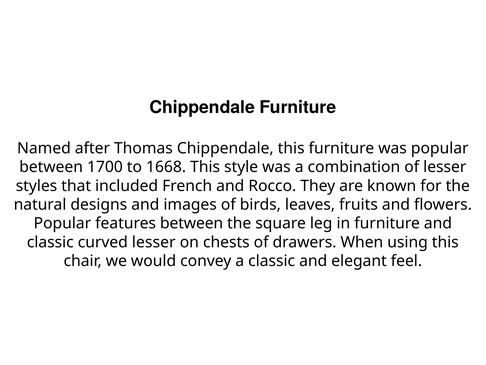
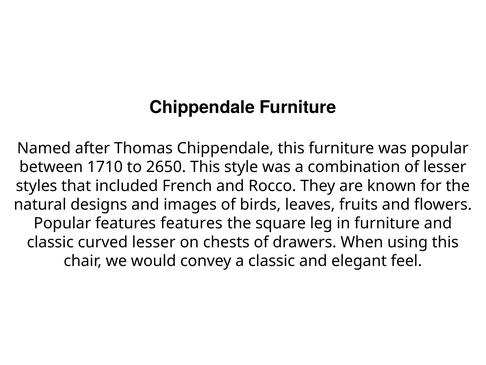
1700: 1700 -> 1710
1668: 1668 -> 2650
features between: between -> features
